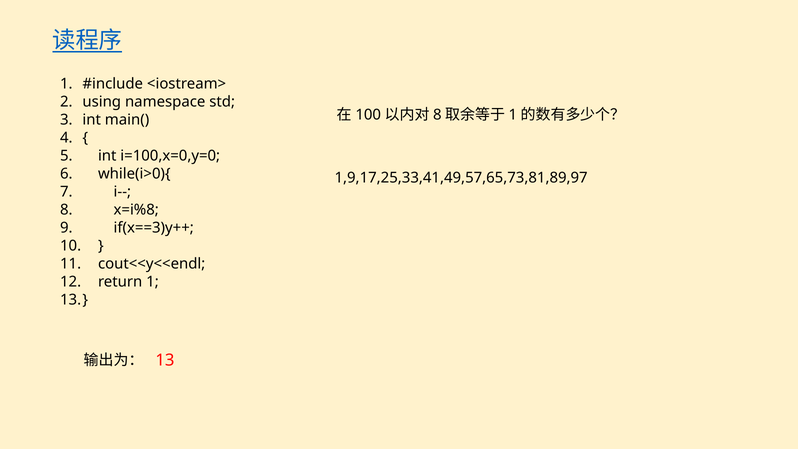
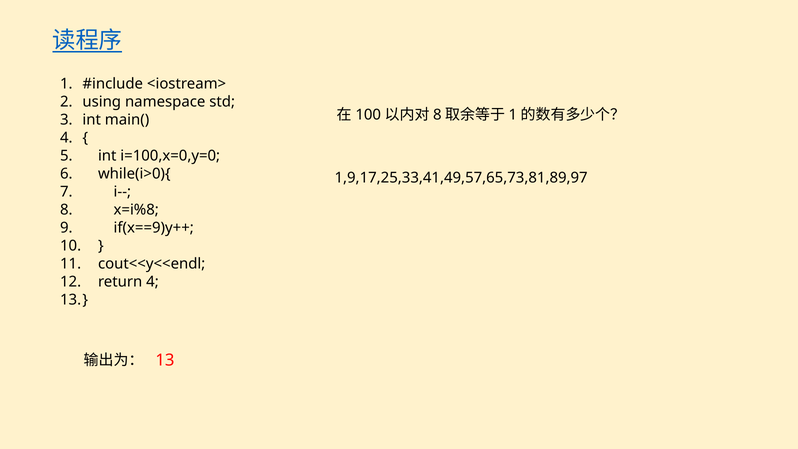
if(x==3)y++: if(x==3)y++ -> if(x==9)y++
return 1: 1 -> 4
